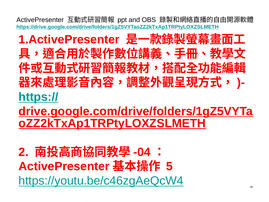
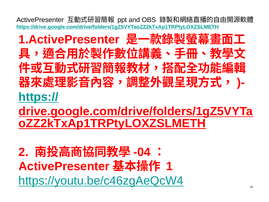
5: 5 -> 1
